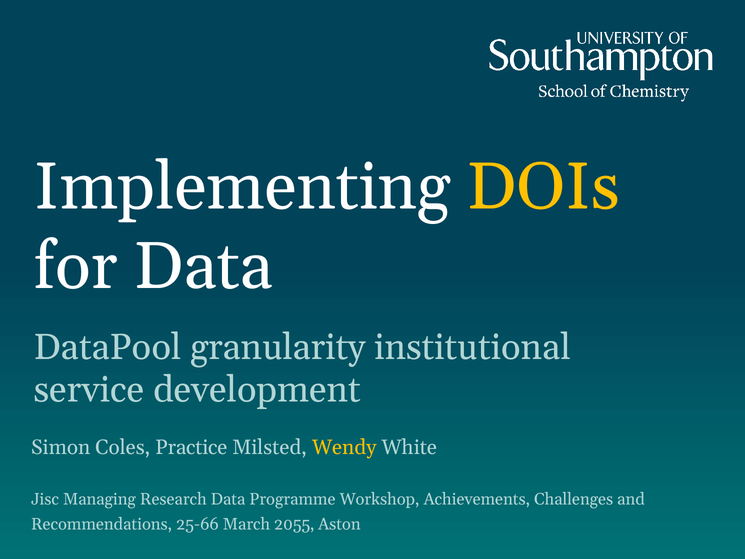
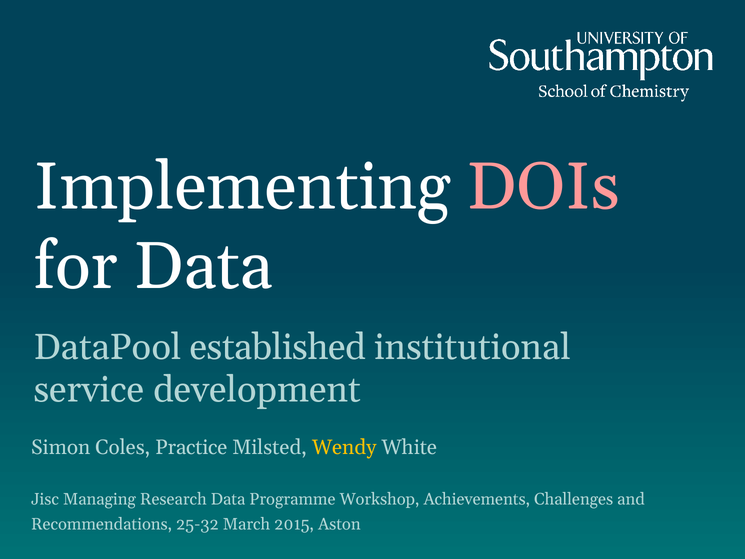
DOIs colour: yellow -> pink
granularity: granularity -> established
25-66: 25-66 -> 25-32
2055: 2055 -> 2015
